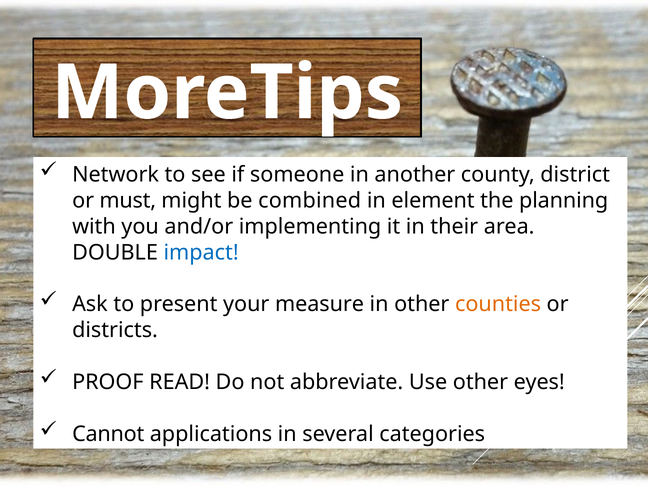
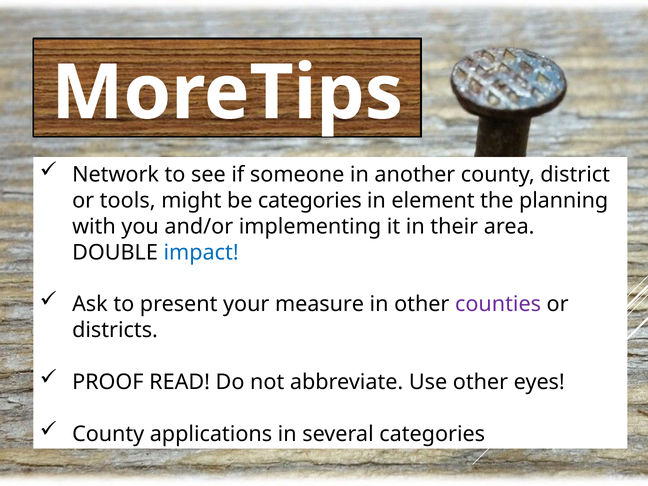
must: must -> tools
be combined: combined -> categories
counties colour: orange -> purple
Cannot at (108, 434): Cannot -> County
